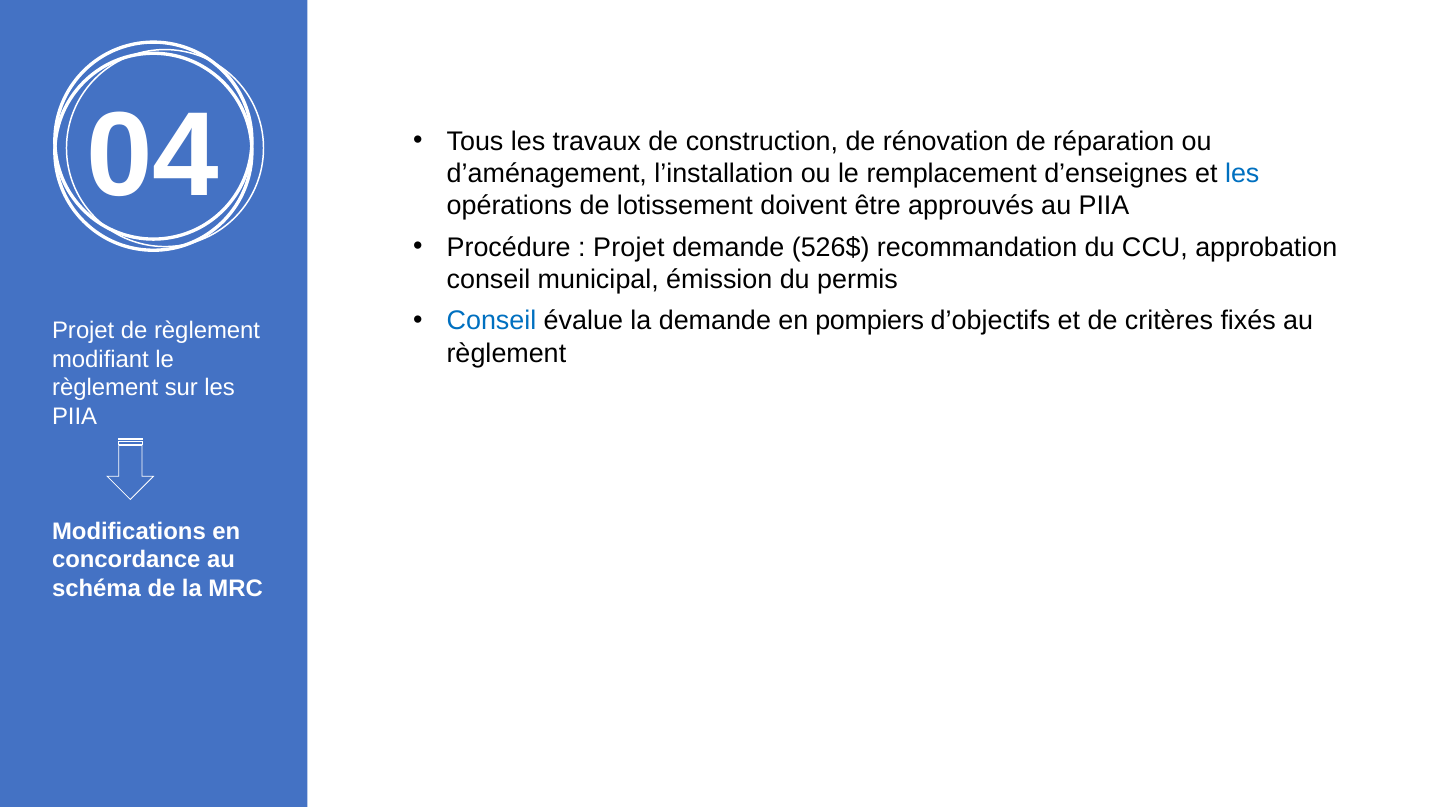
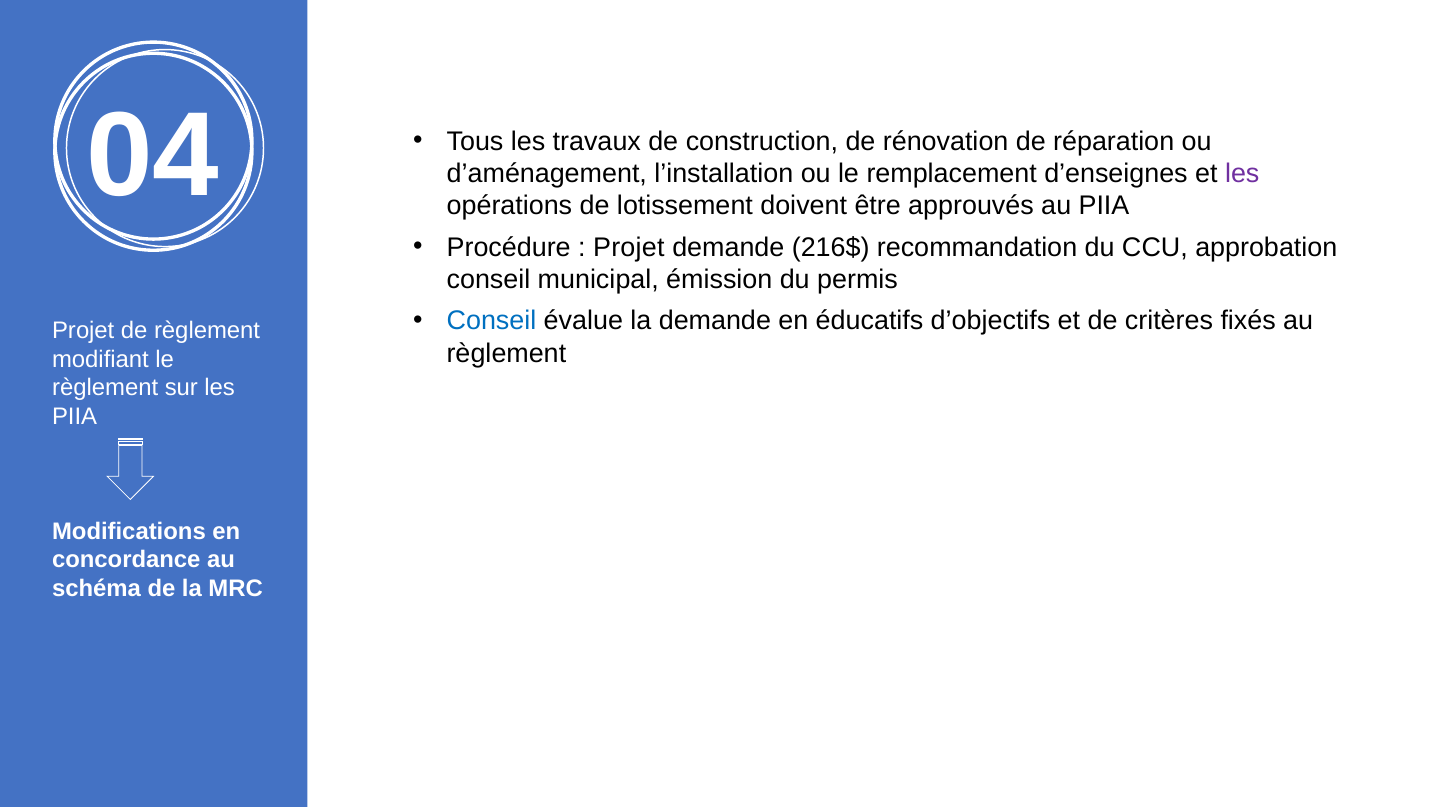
les at (1242, 174) colour: blue -> purple
526$: 526$ -> 216$
pompiers: pompiers -> éducatifs
